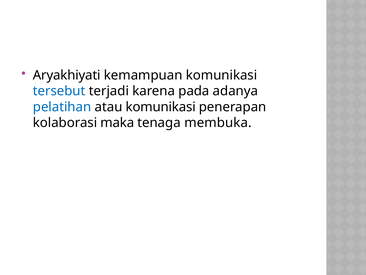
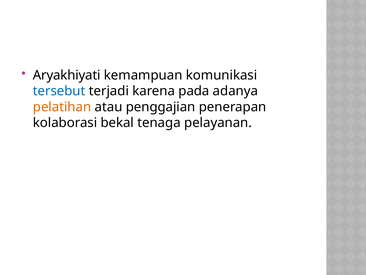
pelatihan colour: blue -> orange
atau komunikasi: komunikasi -> penggajian
maka: maka -> bekal
membuka: membuka -> pelayanan
